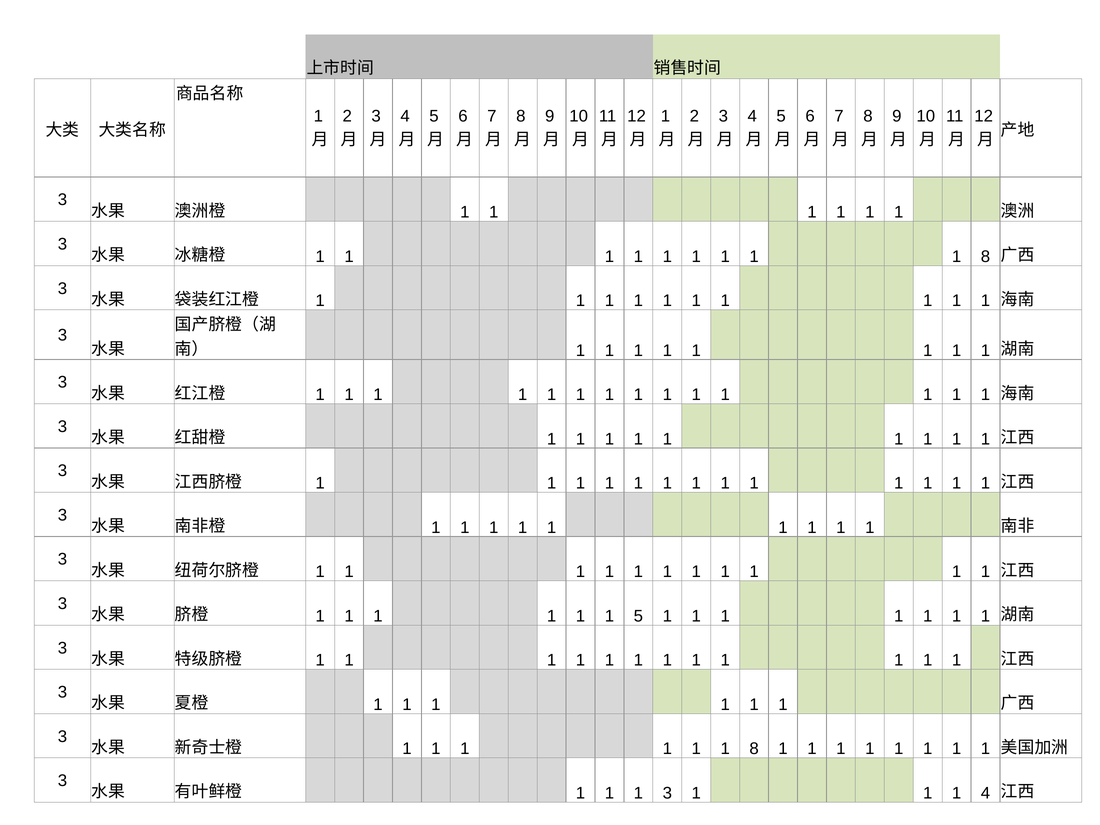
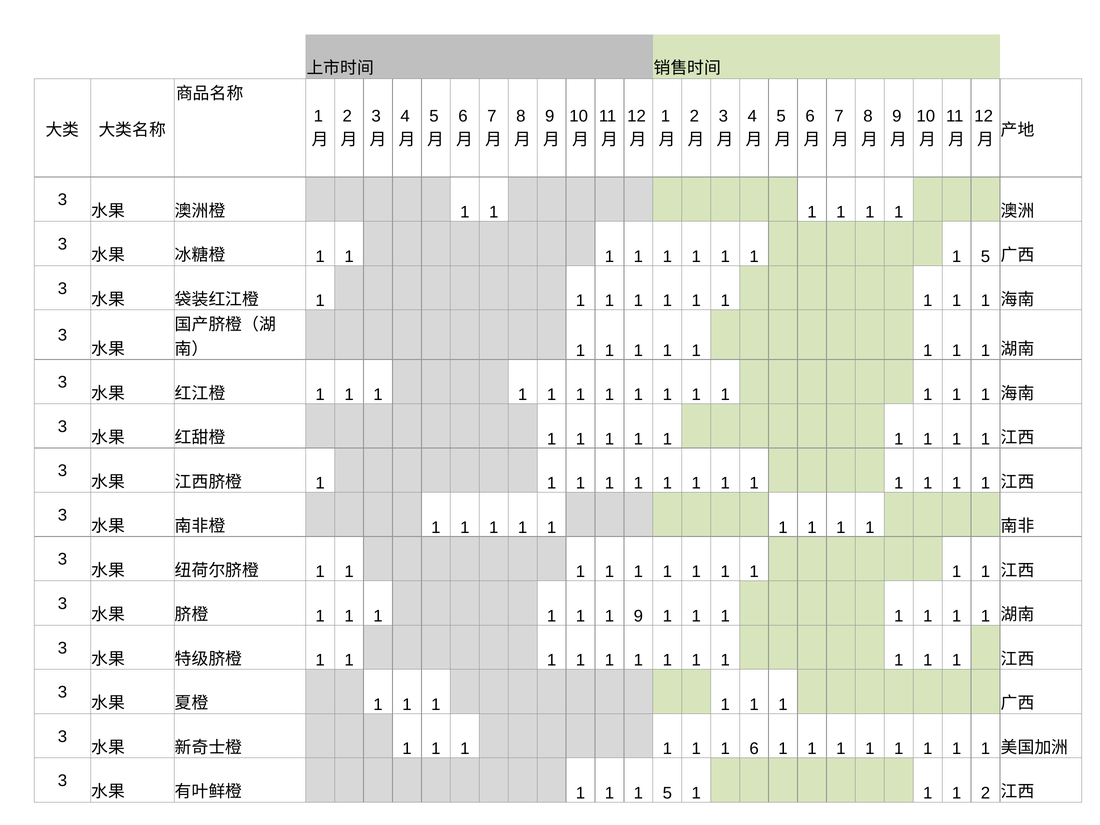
8 at (986, 257): 8 -> 5
1 5: 5 -> 9
8 at (754, 749): 8 -> 6
3 at (667, 793): 3 -> 5
1 4: 4 -> 2
